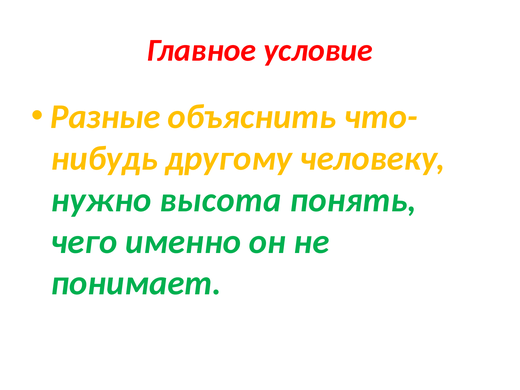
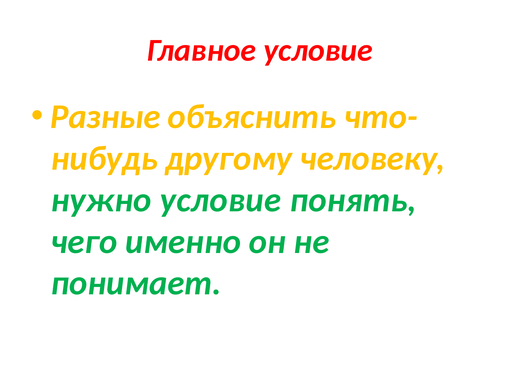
нужно высота: высота -> условие
